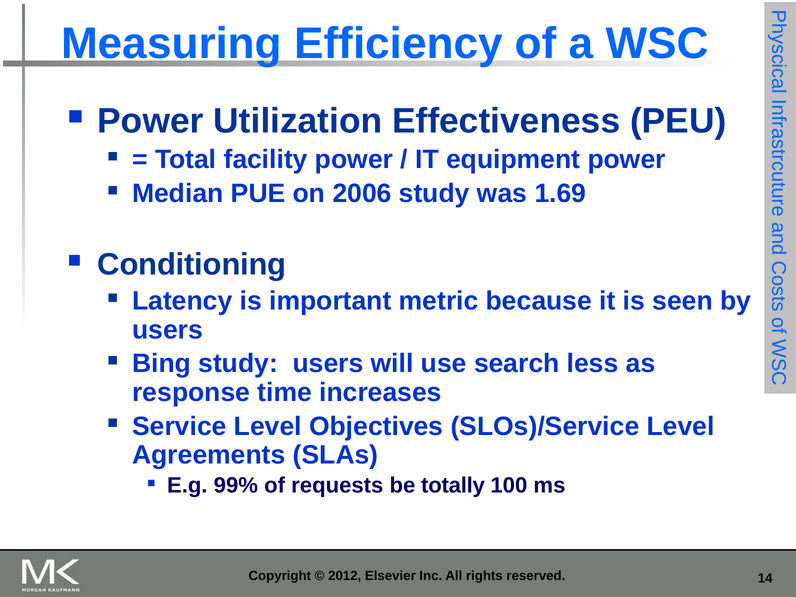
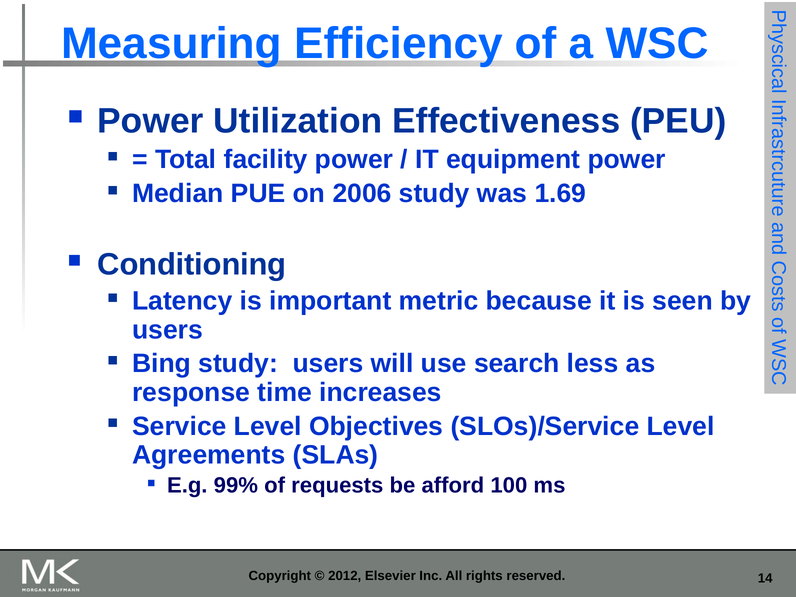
totally: totally -> afford
